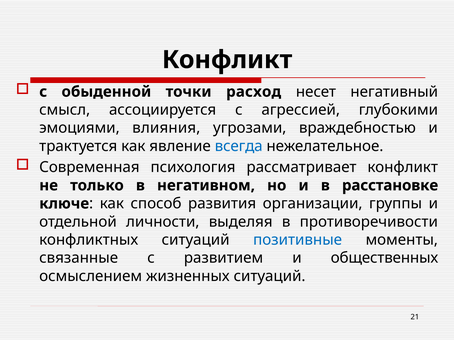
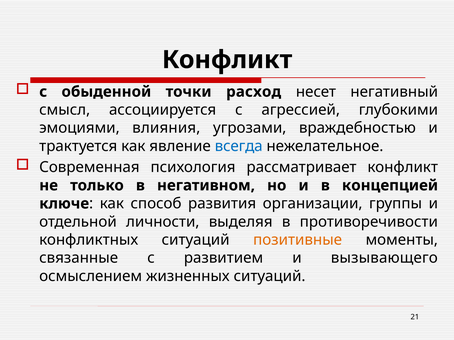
расстановке: расстановке -> концепцией
позитивные colour: blue -> orange
общественных: общественных -> вызывающего
